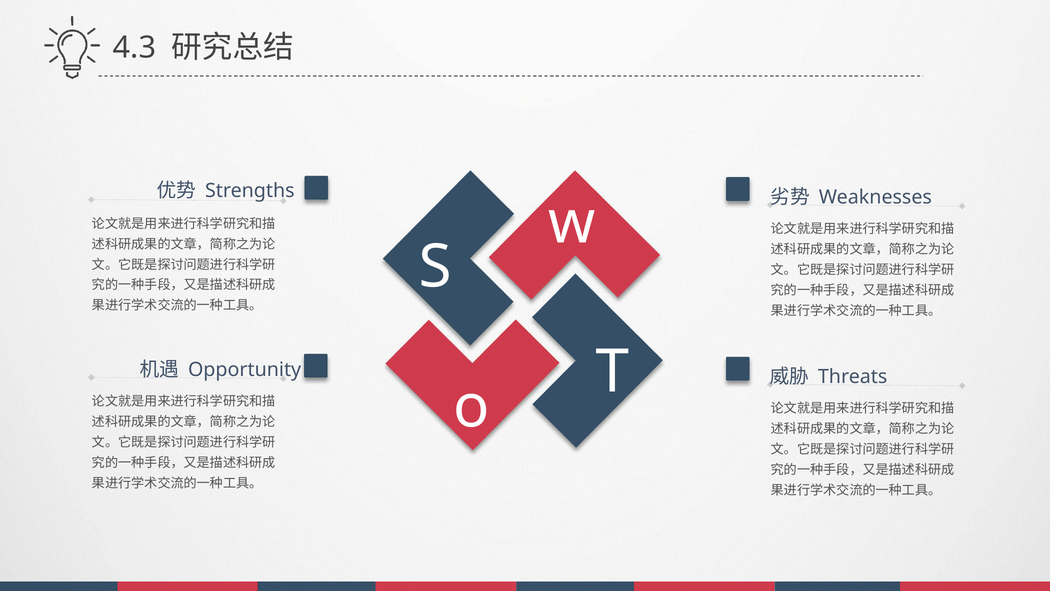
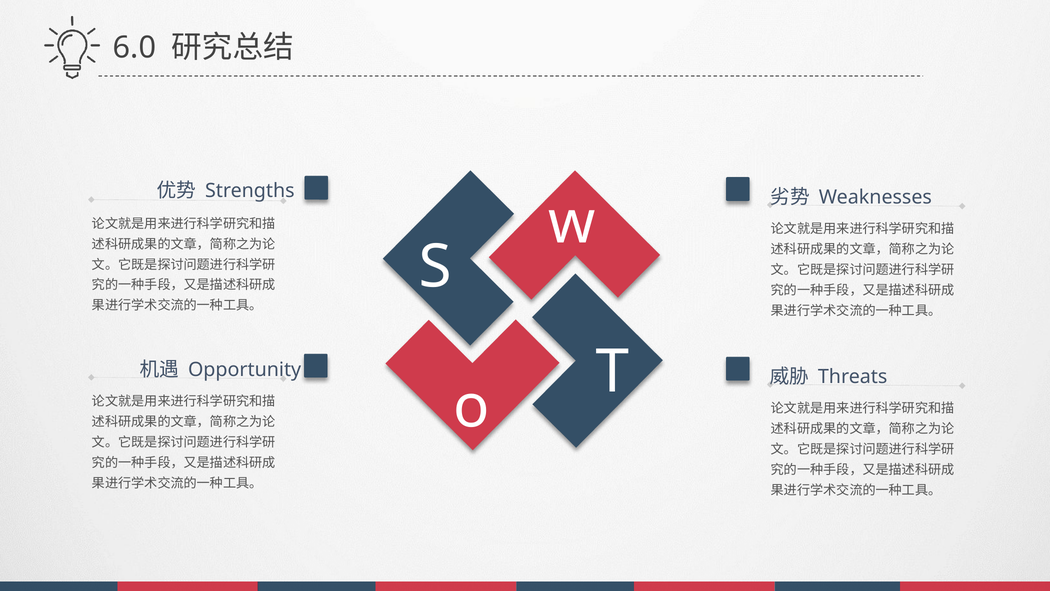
4.3: 4.3 -> 6.0
